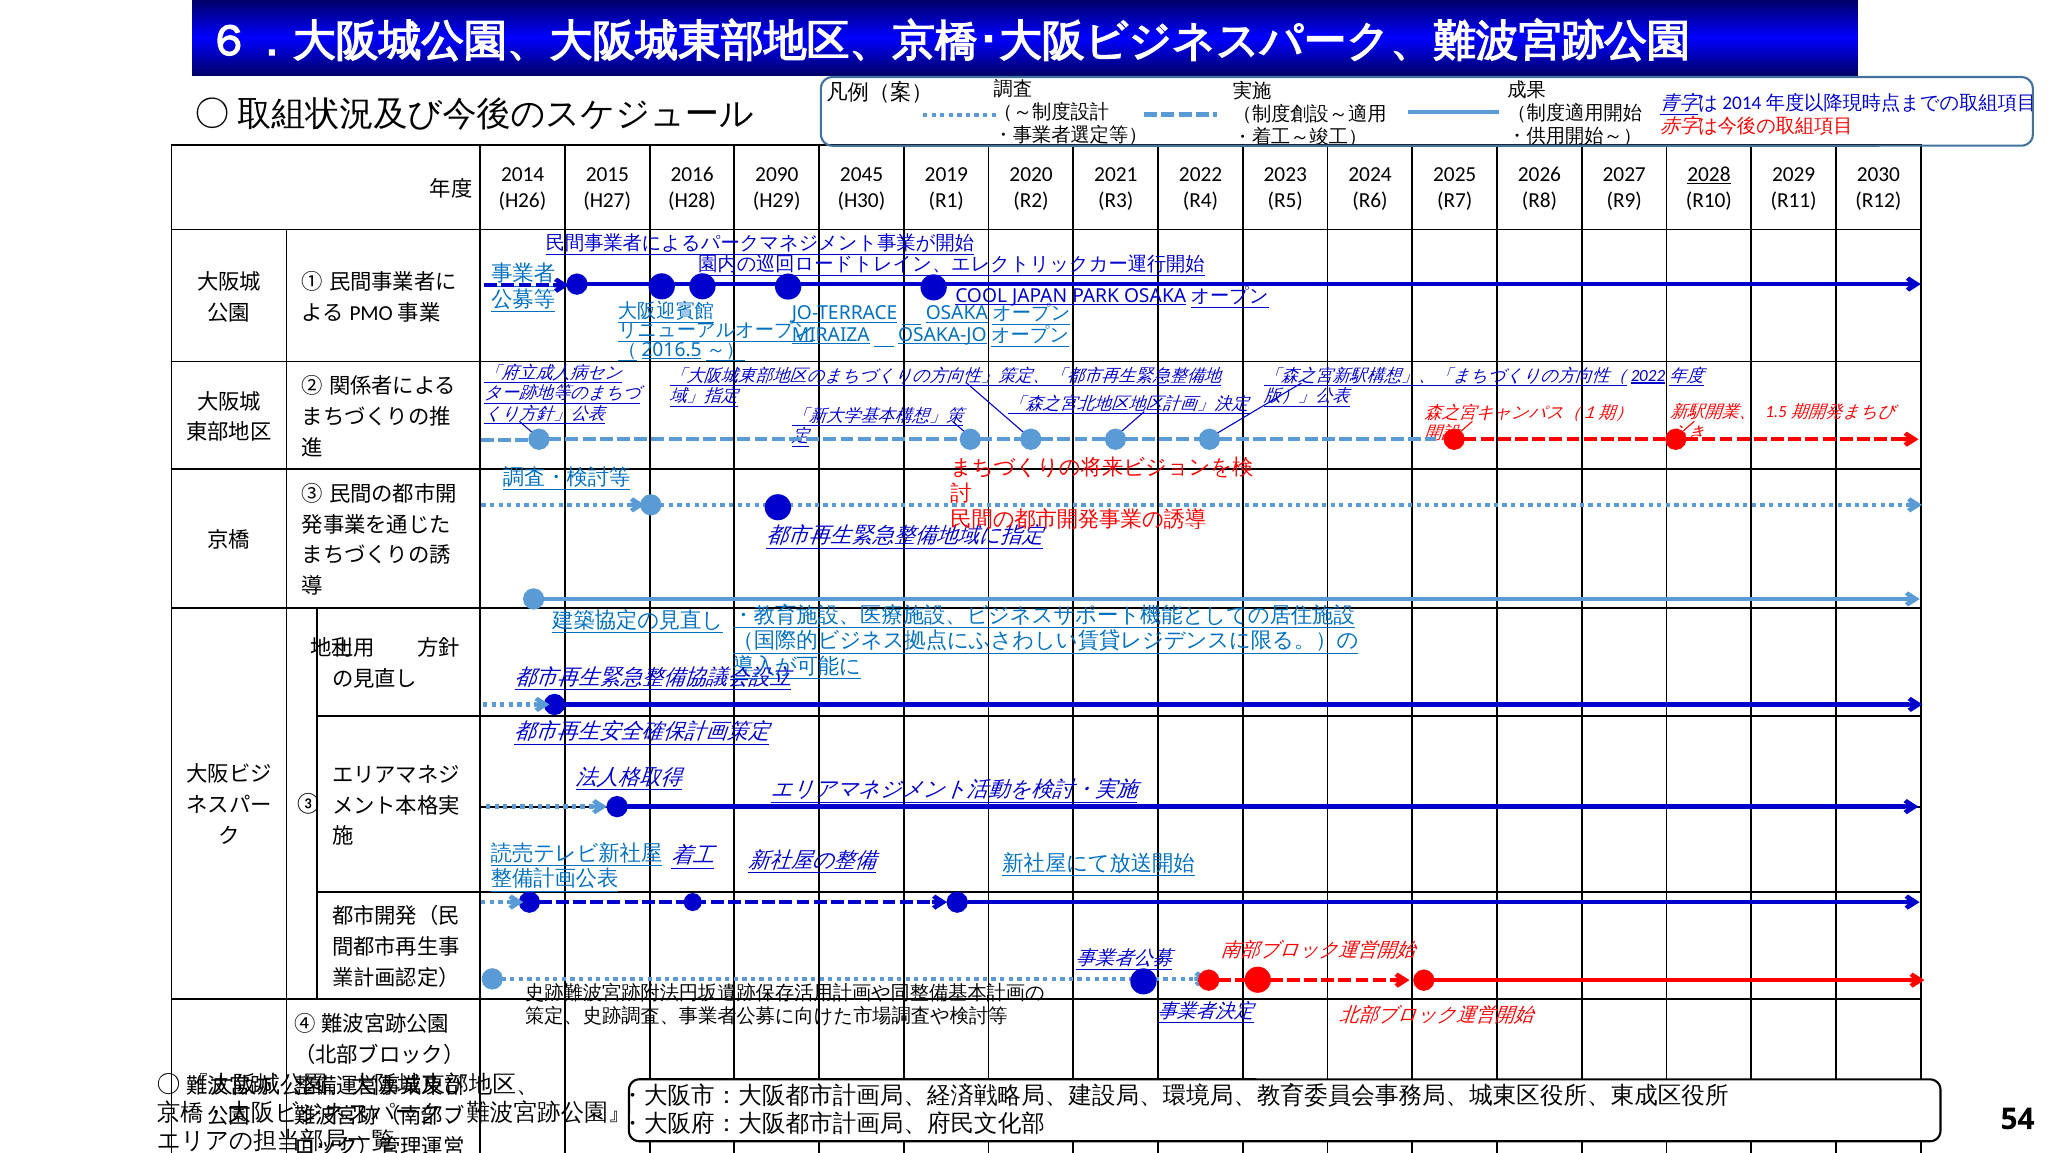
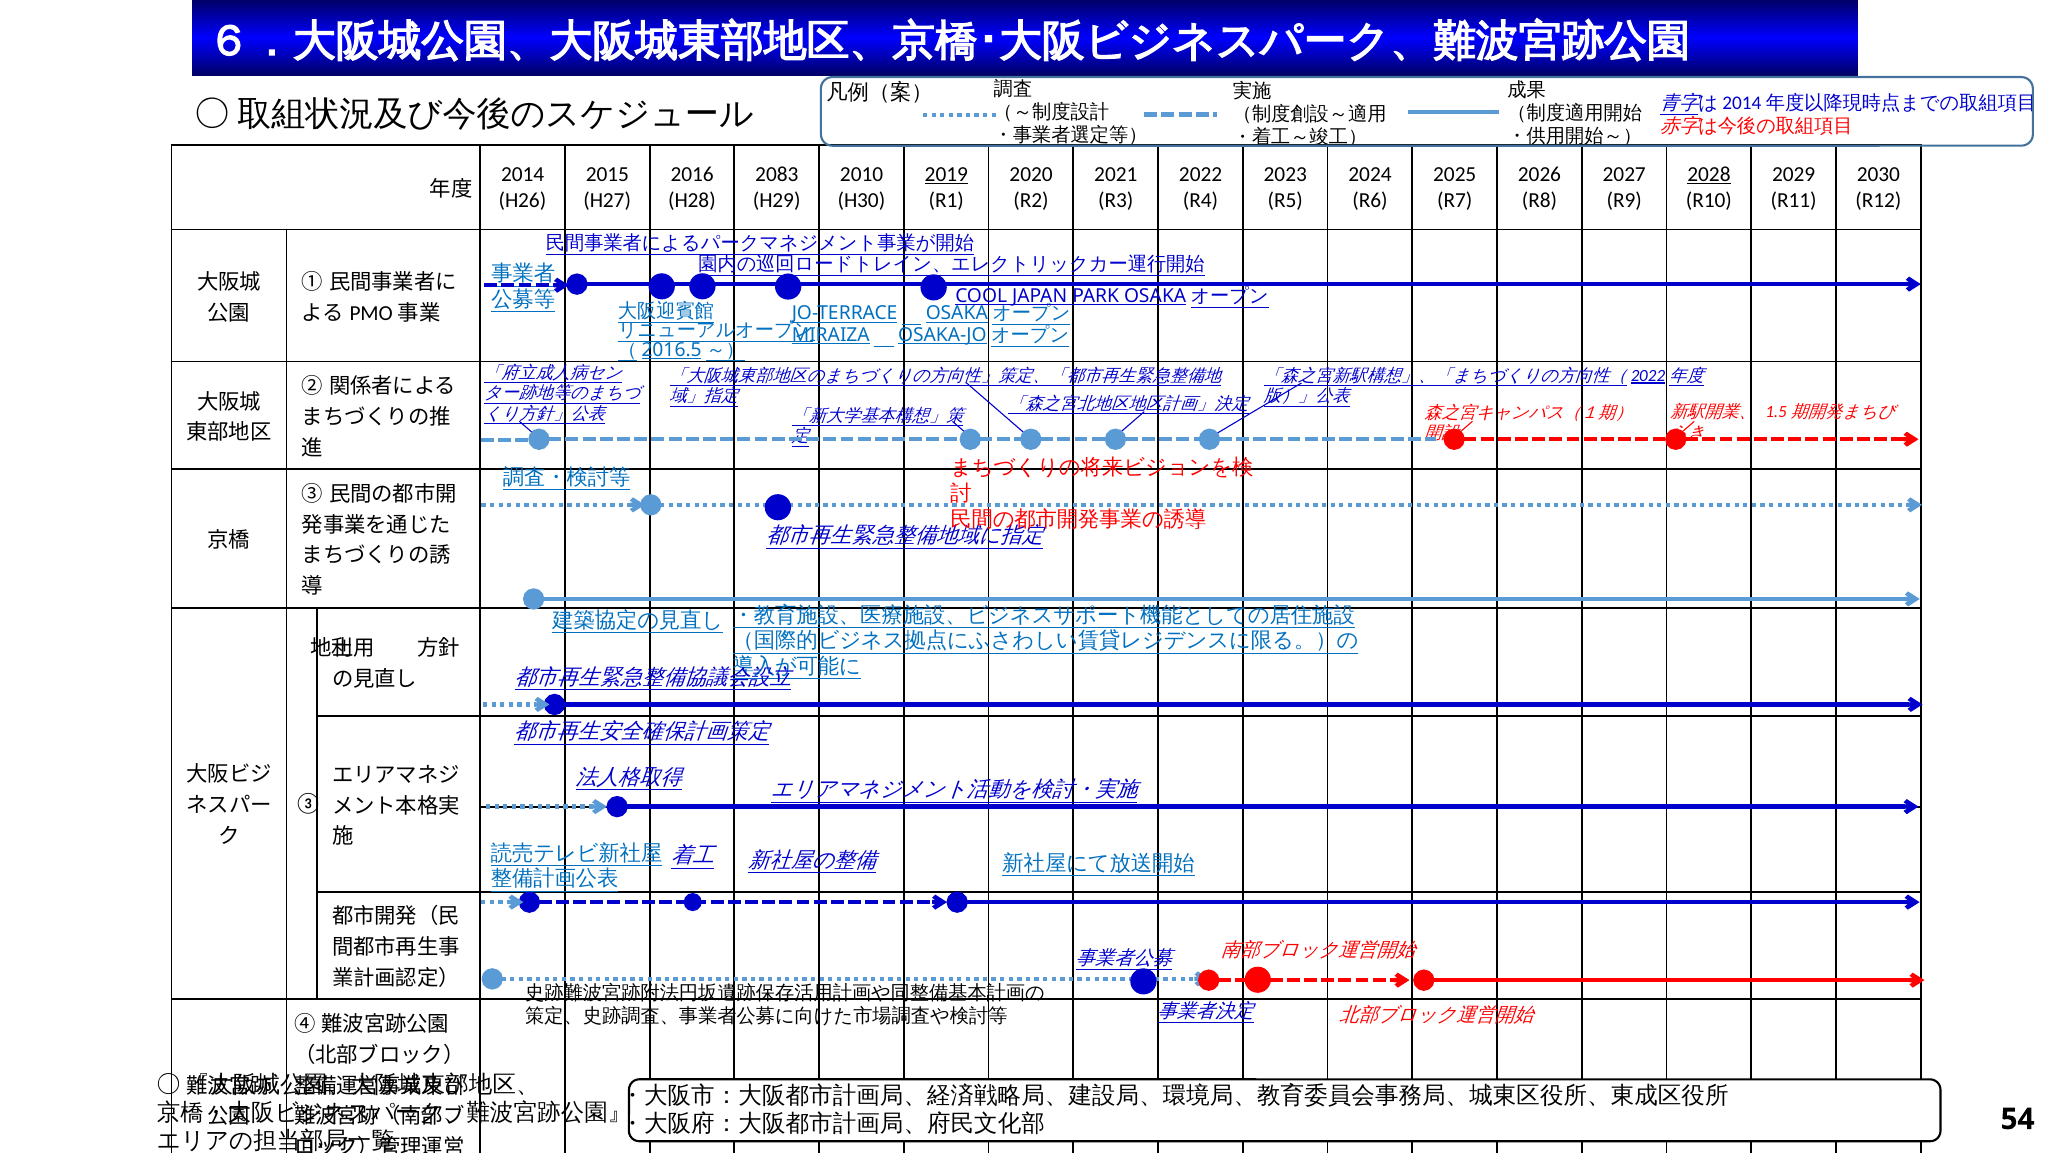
2090: 2090 -> 2083
2045: 2045 -> 2010
2019 underline: none -> present
